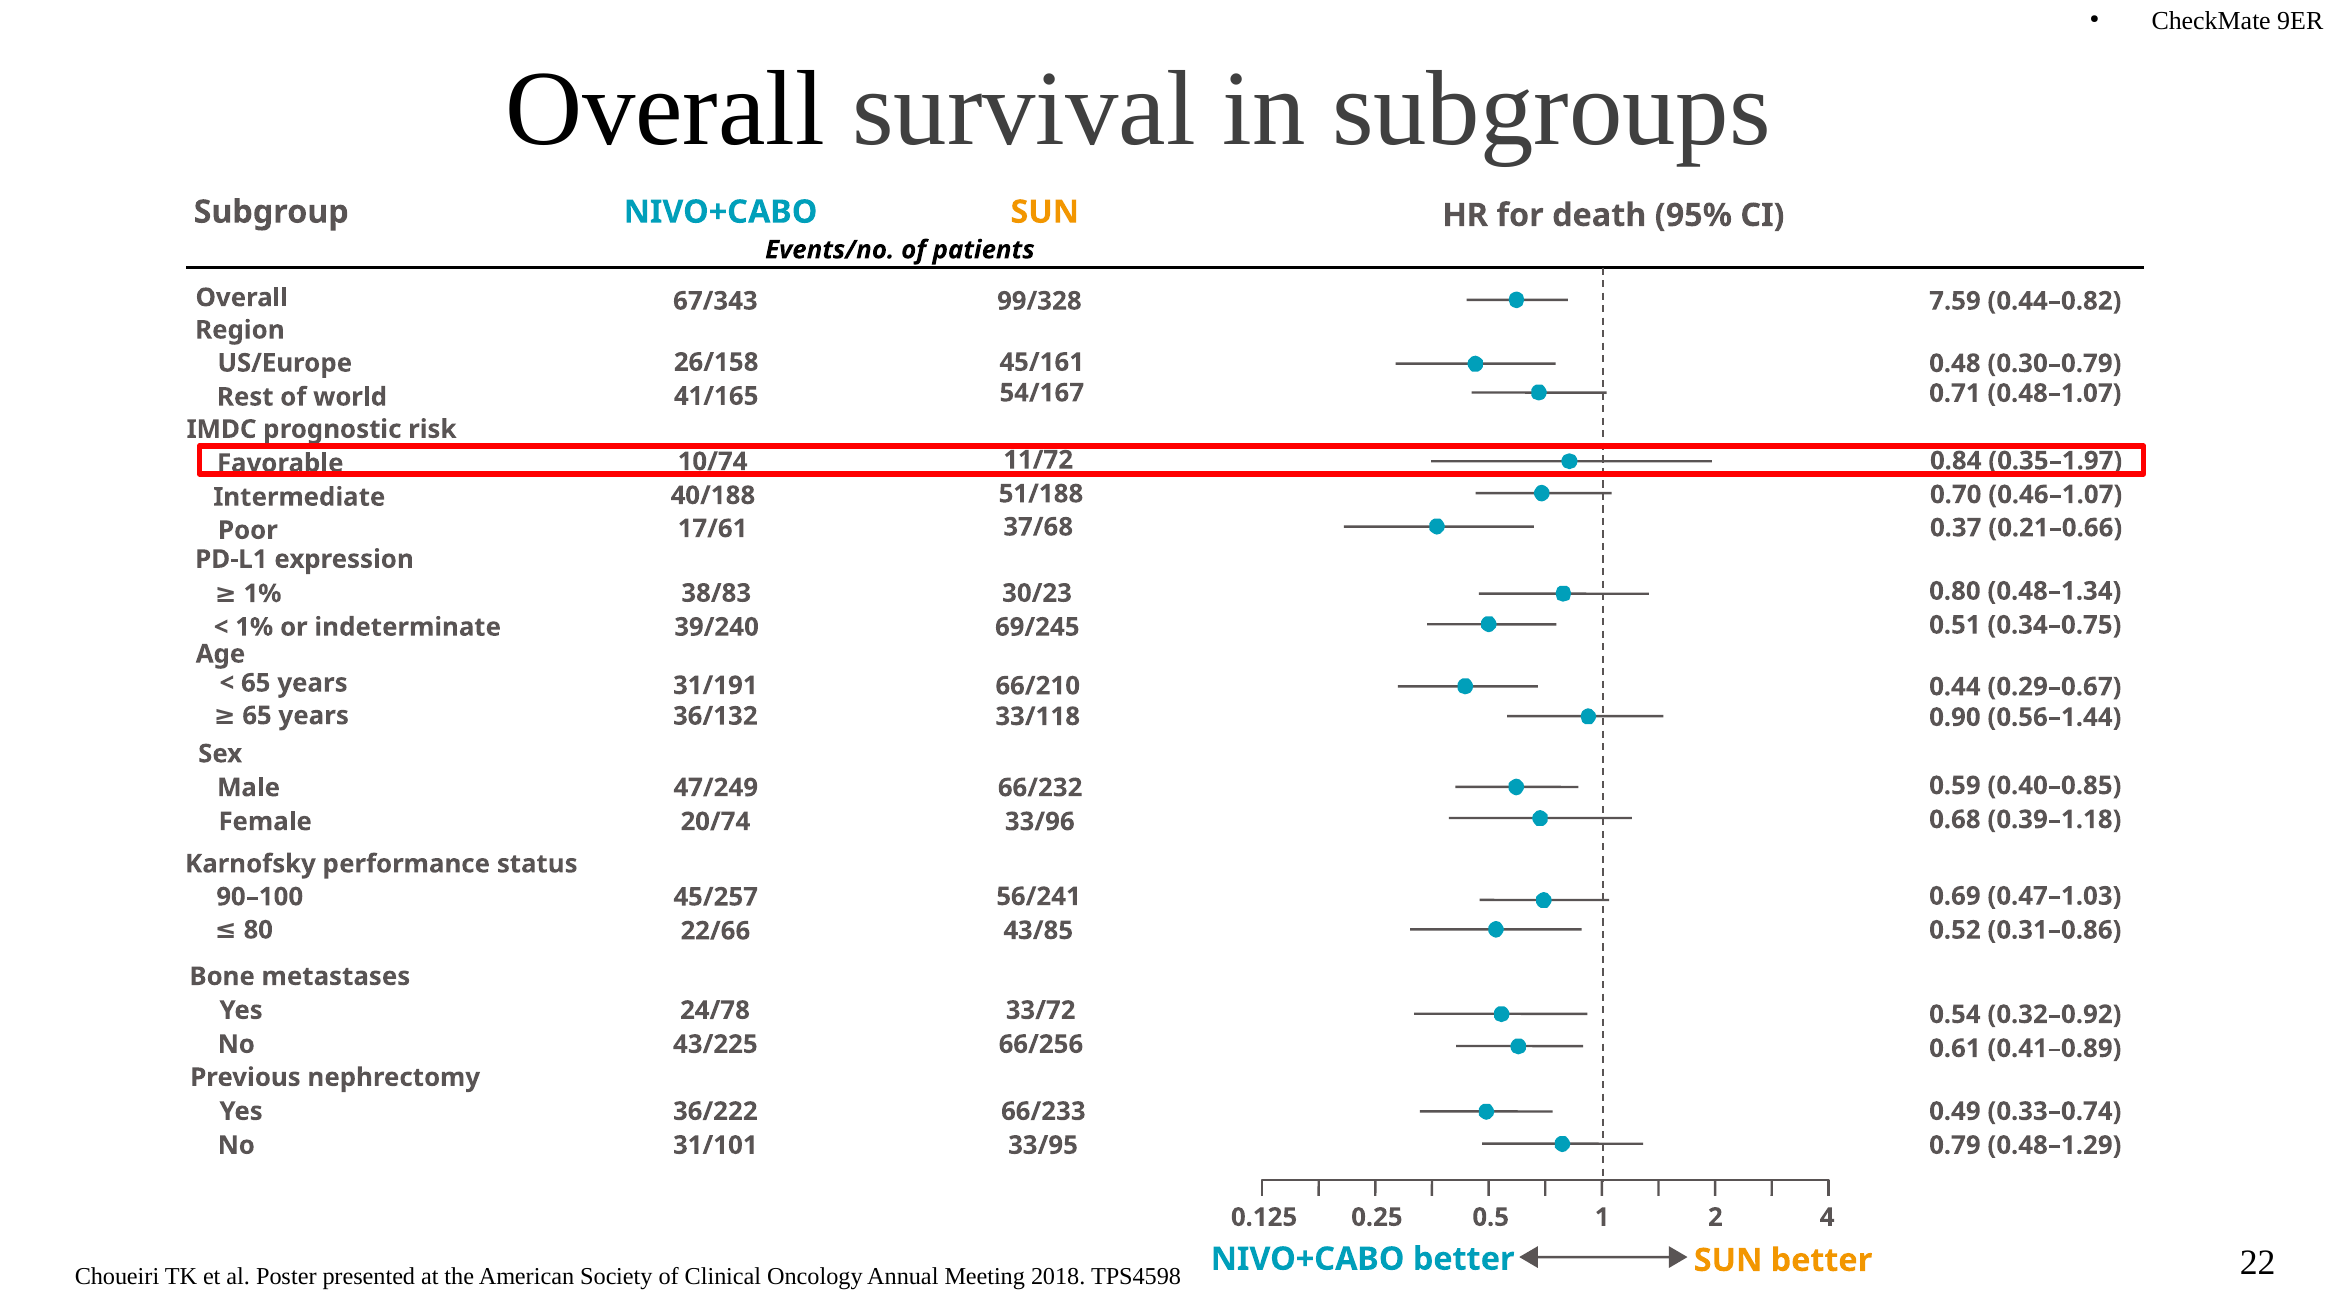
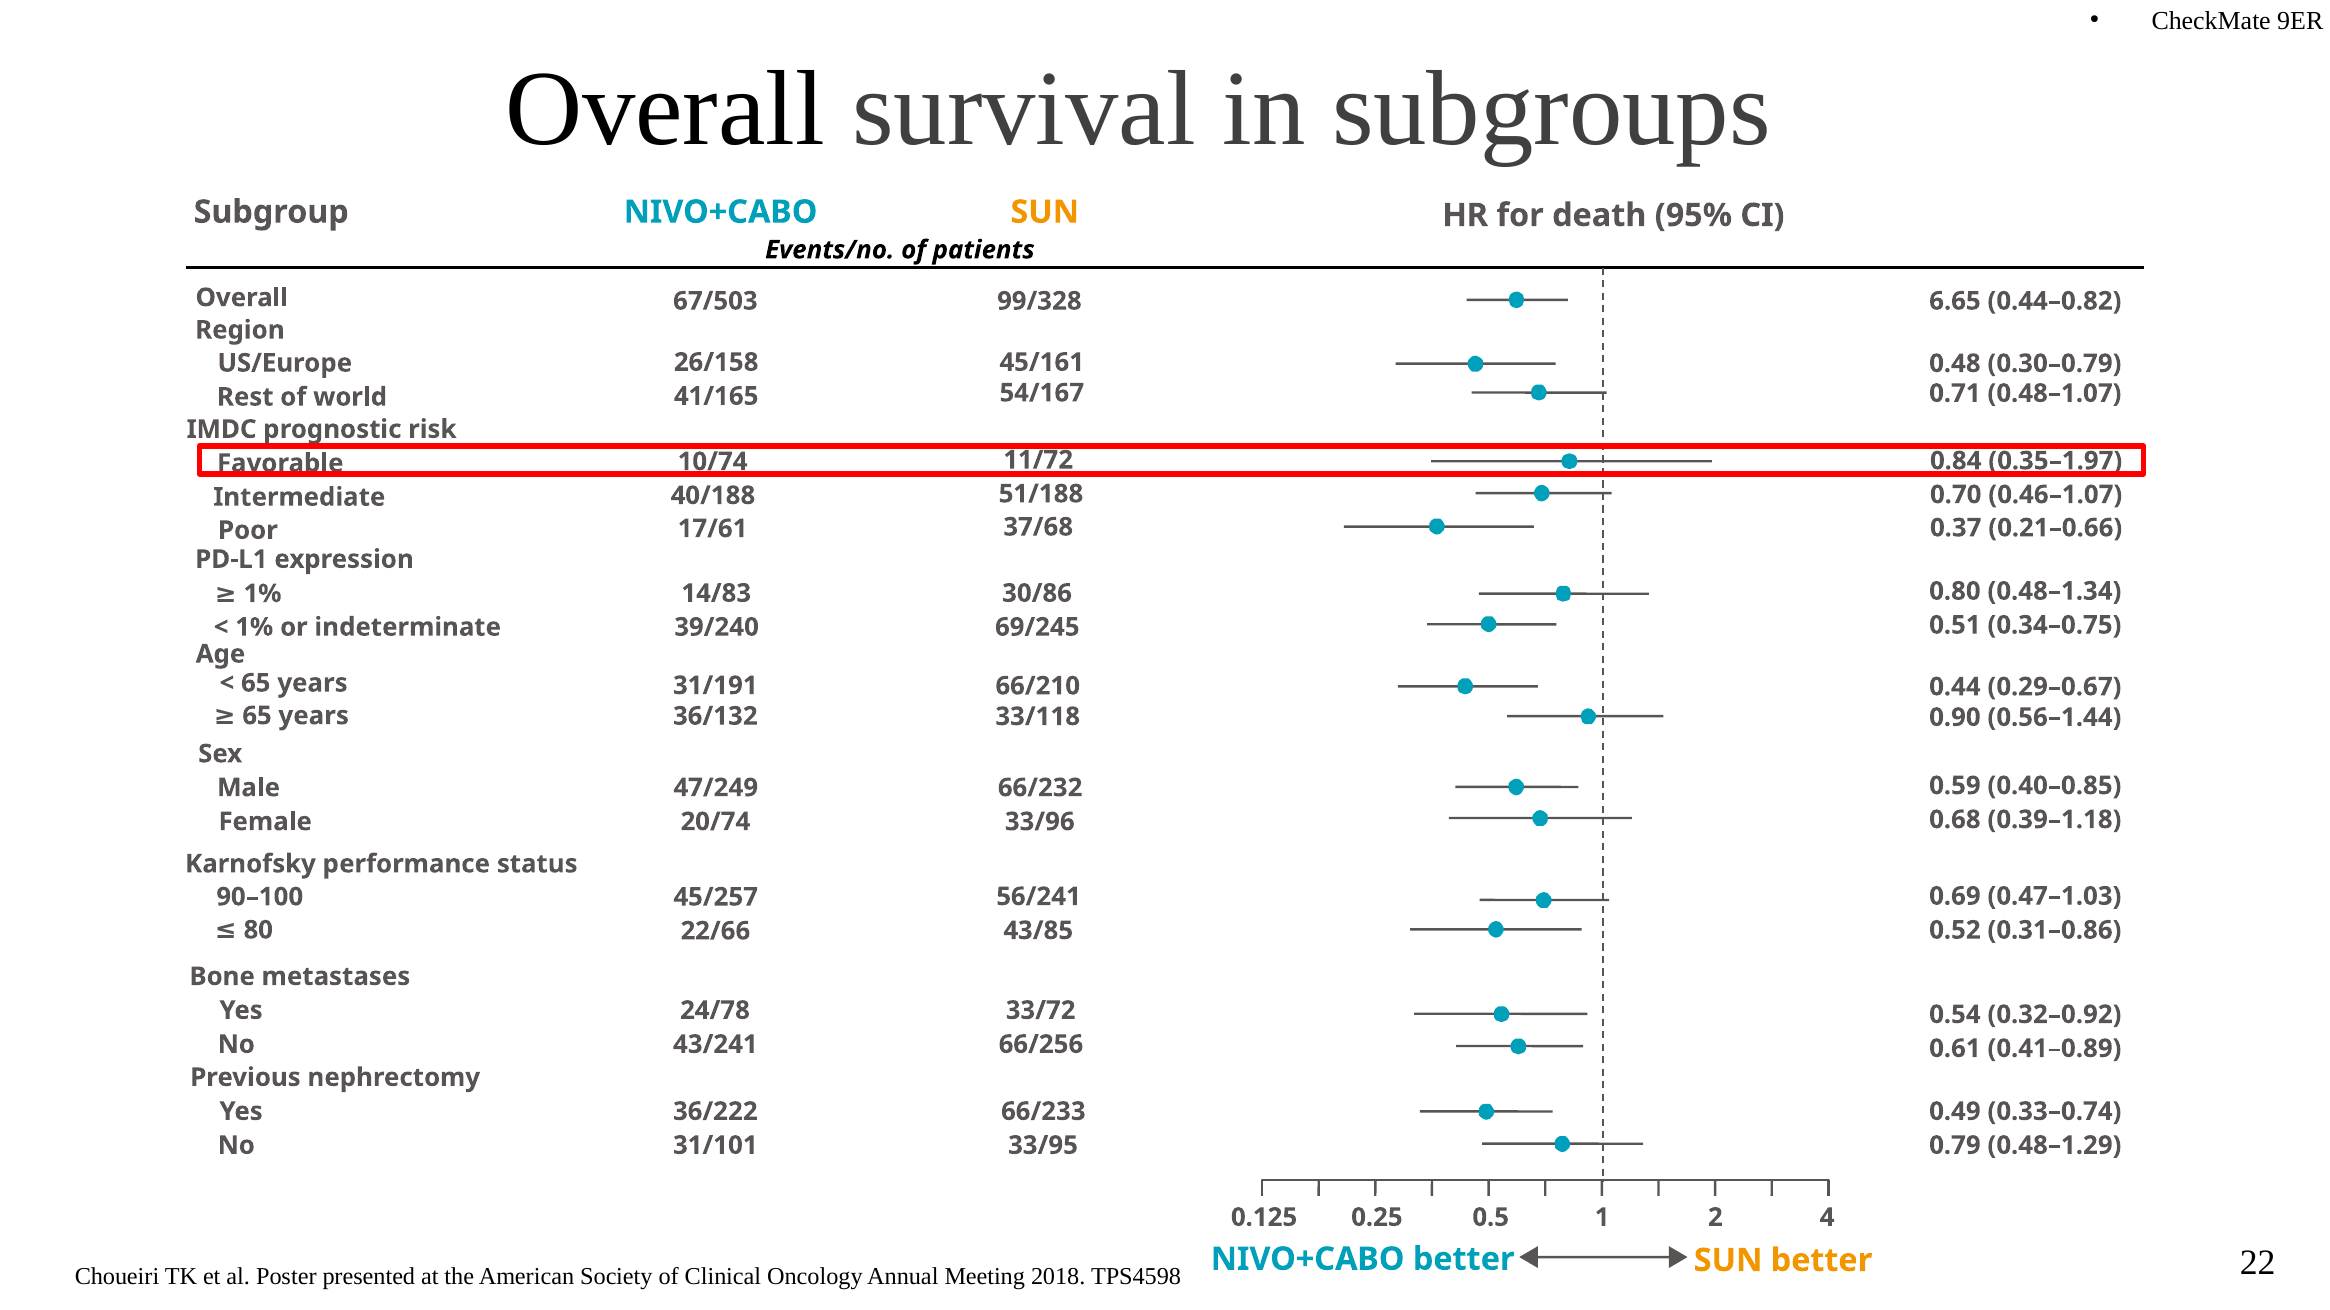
67/343: 67/343 -> 67/503
7.59: 7.59 -> 6.65
38/83: 38/83 -> 14/83
30/23: 30/23 -> 30/86
43/225: 43/225 -> 43/241
